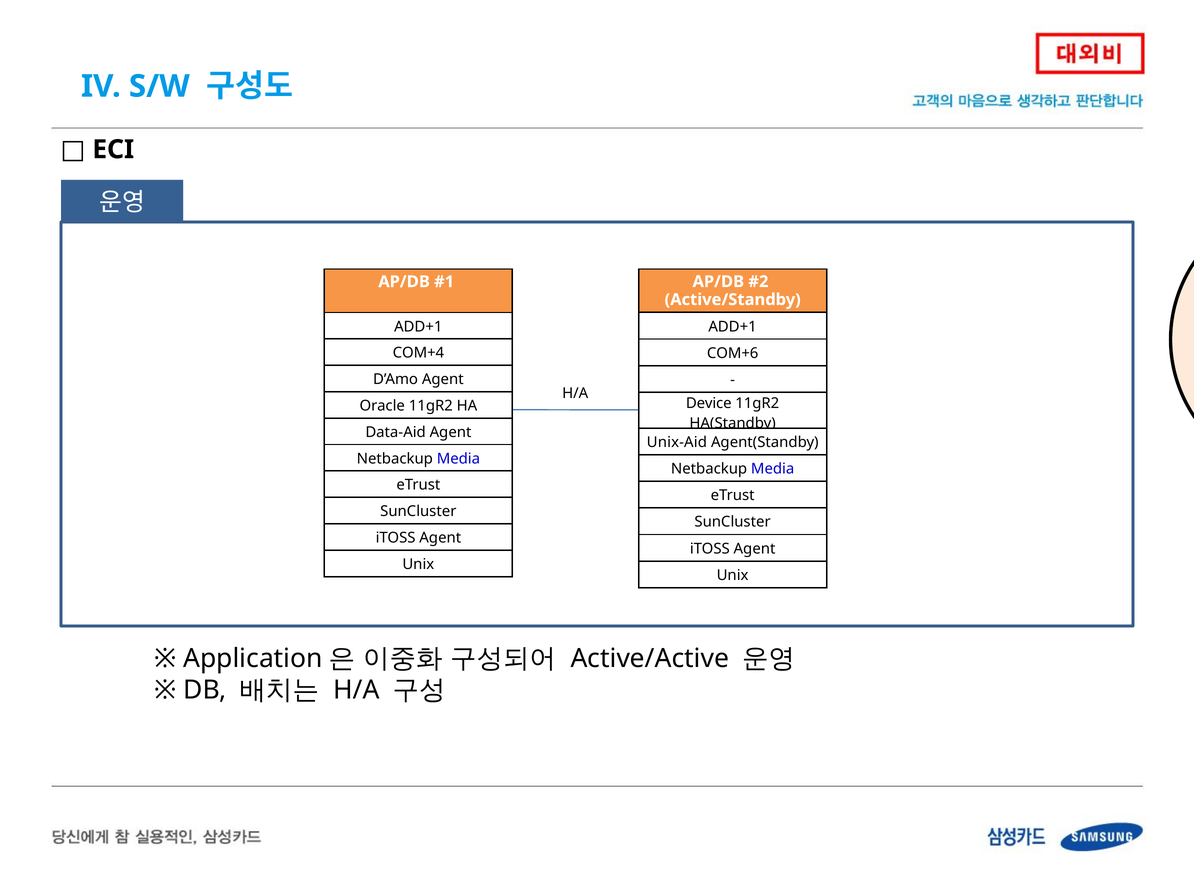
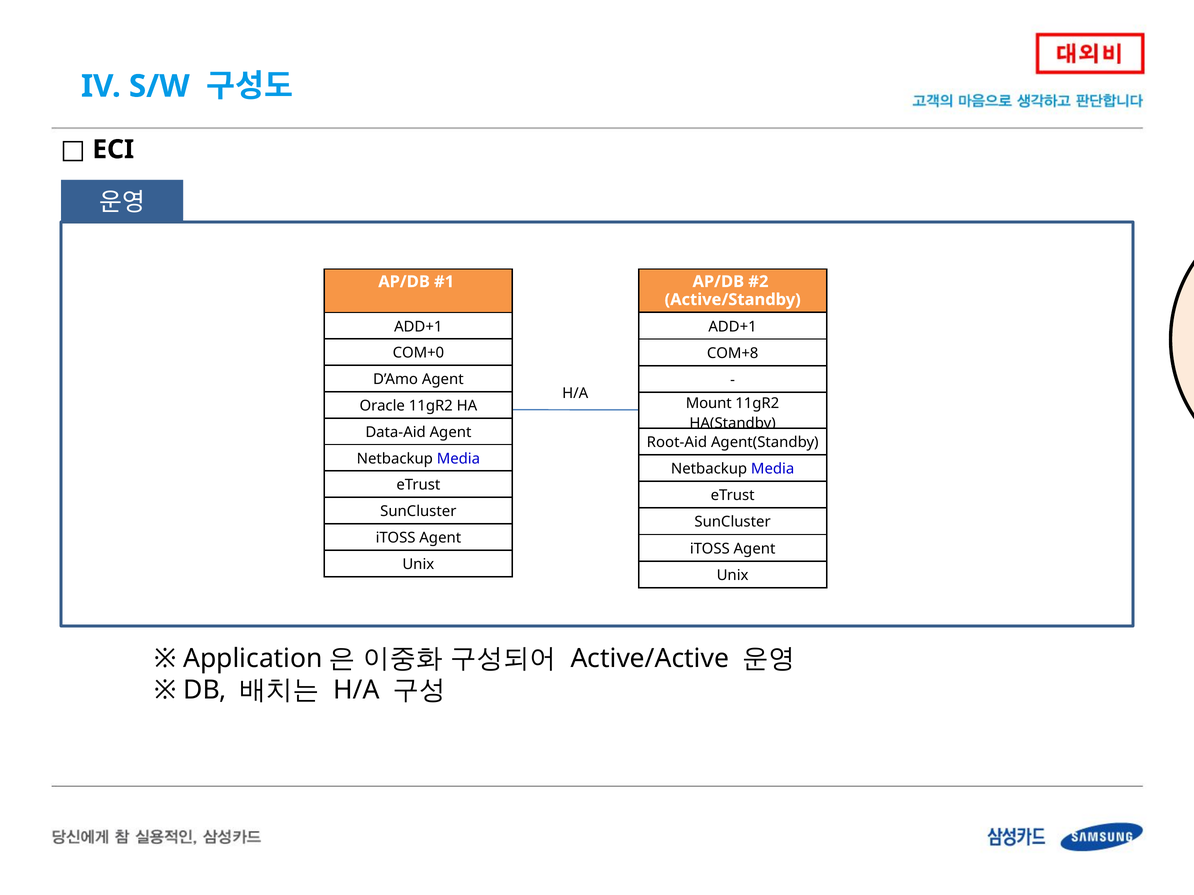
COM+4: COM+4 -> COM+0
COM+6: COM+6 -> COM+8
Device: Device -> Mount
Unix-Aid: Unix-Aid -> Root-Aid
